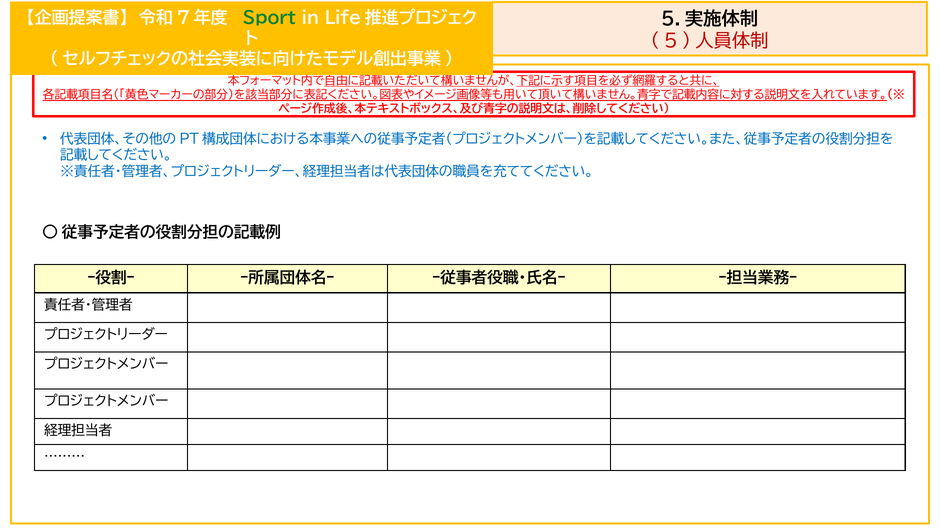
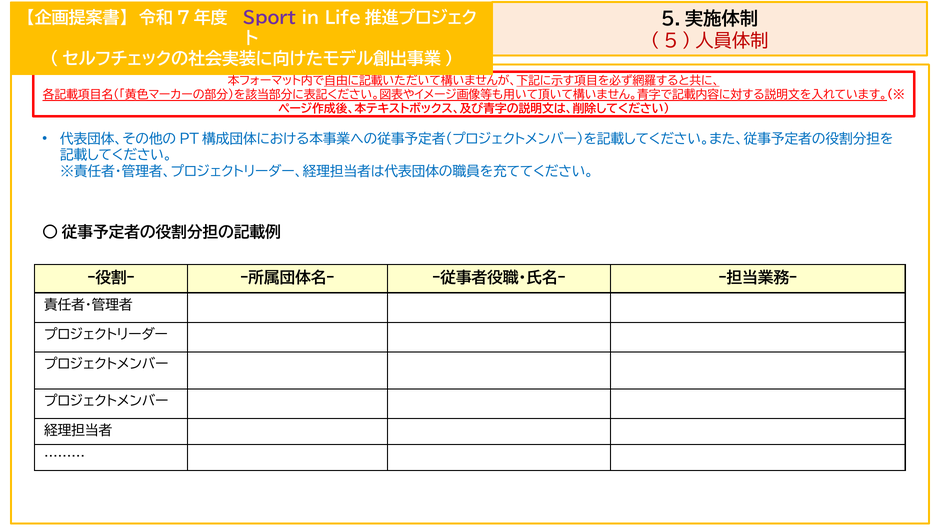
Sport colour: green -> purple
